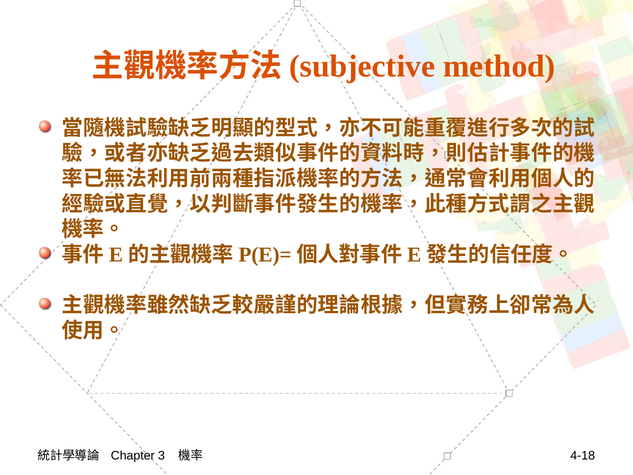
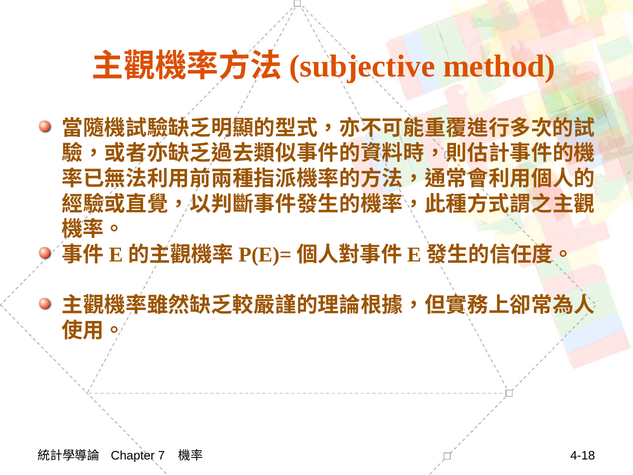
3: 3 -> 7
